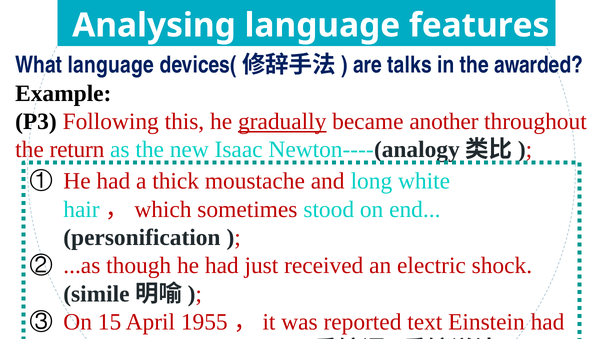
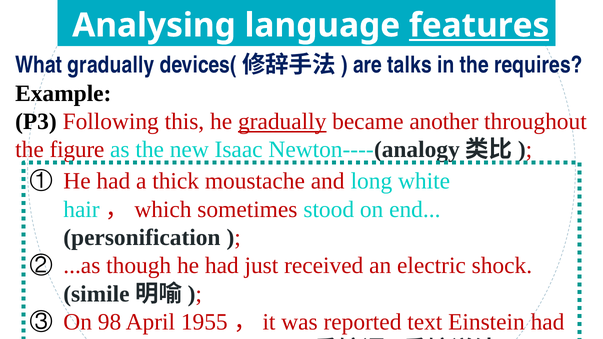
features underline: none -> present
What language: language -> gradually
awarded: awarded -> requires
return: return -> figure
15: 15 -> 98
